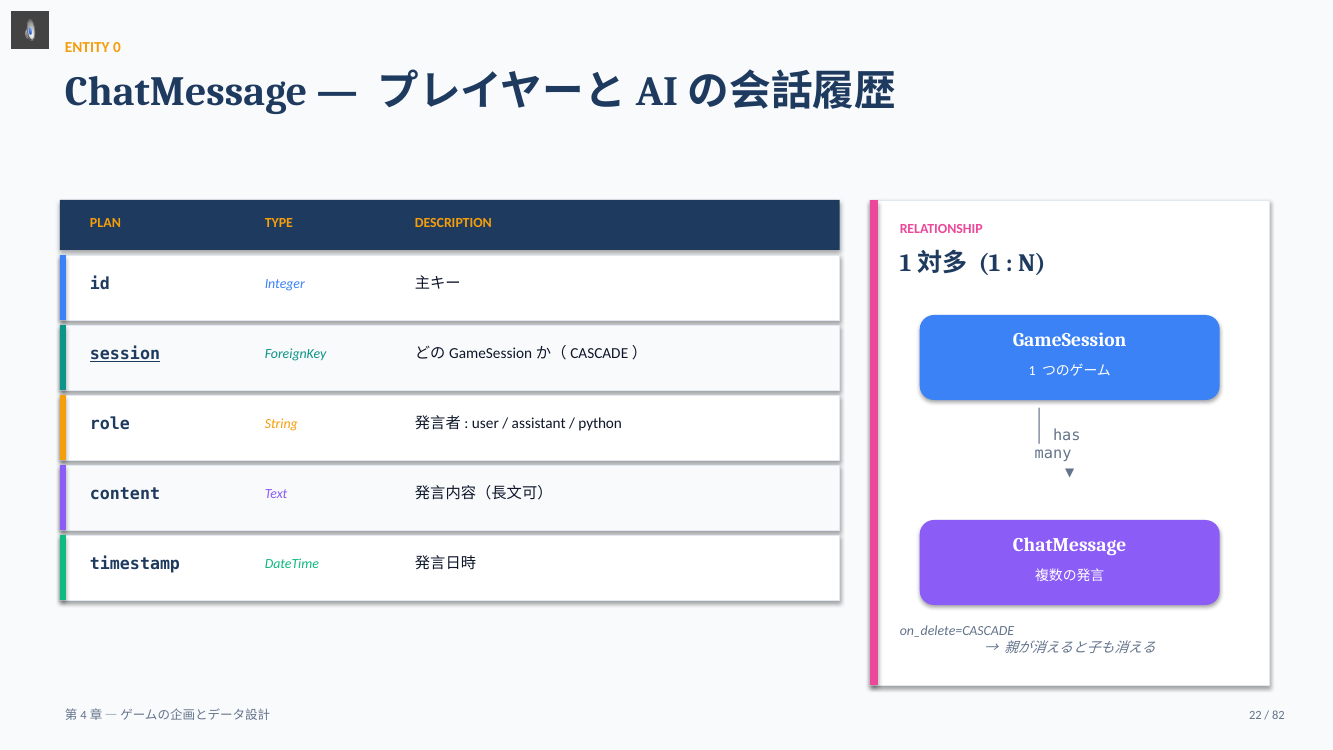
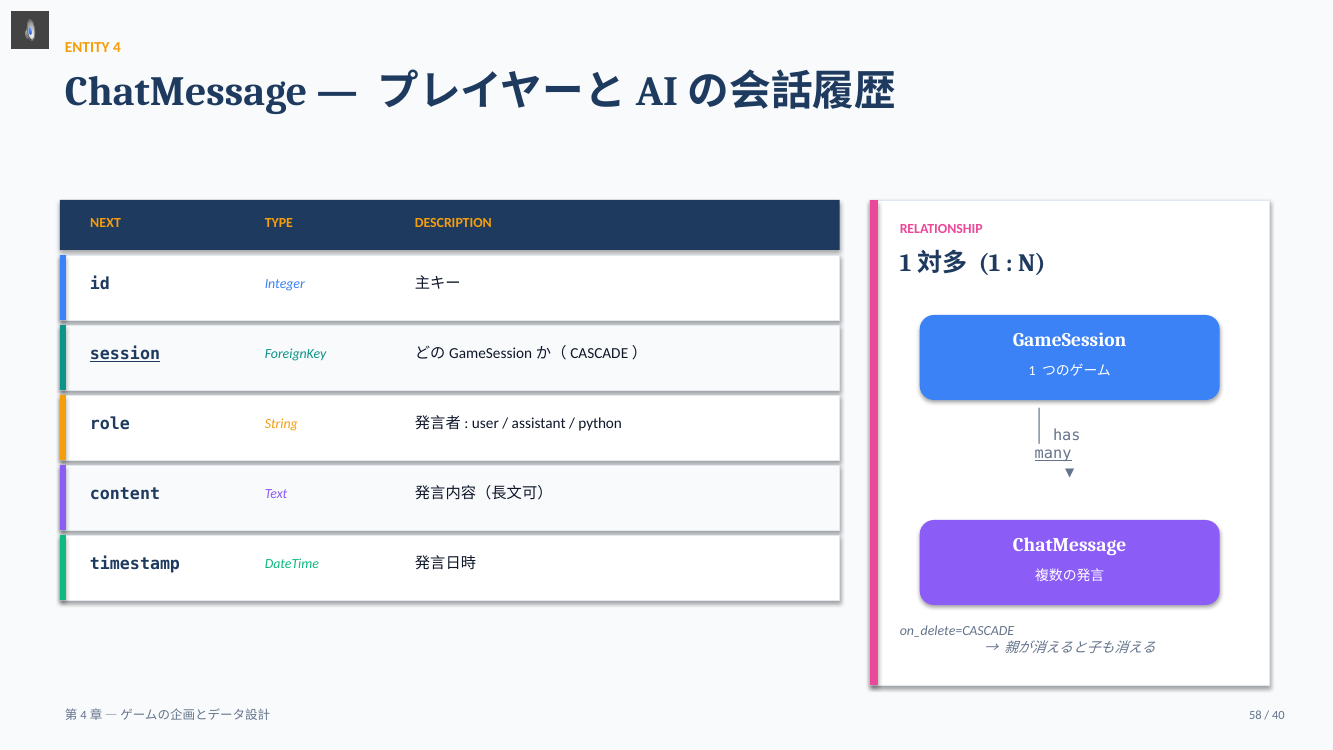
0: 0 -> 4
PLAN: PLAN -> NEXT
many underline: none -> present
22: 22 -> 58
82: 82 -> 40
